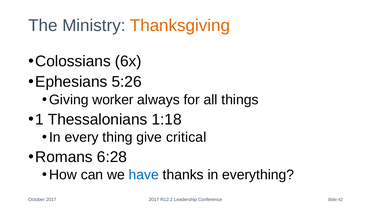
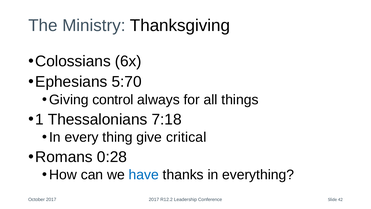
Thanksgiving colour: orange -> black
5:26: 5:26 -> 5:70
worker: worker -> control
1:18: 1:18 -> 7:18
6:28: 6:28 -> 0:28
